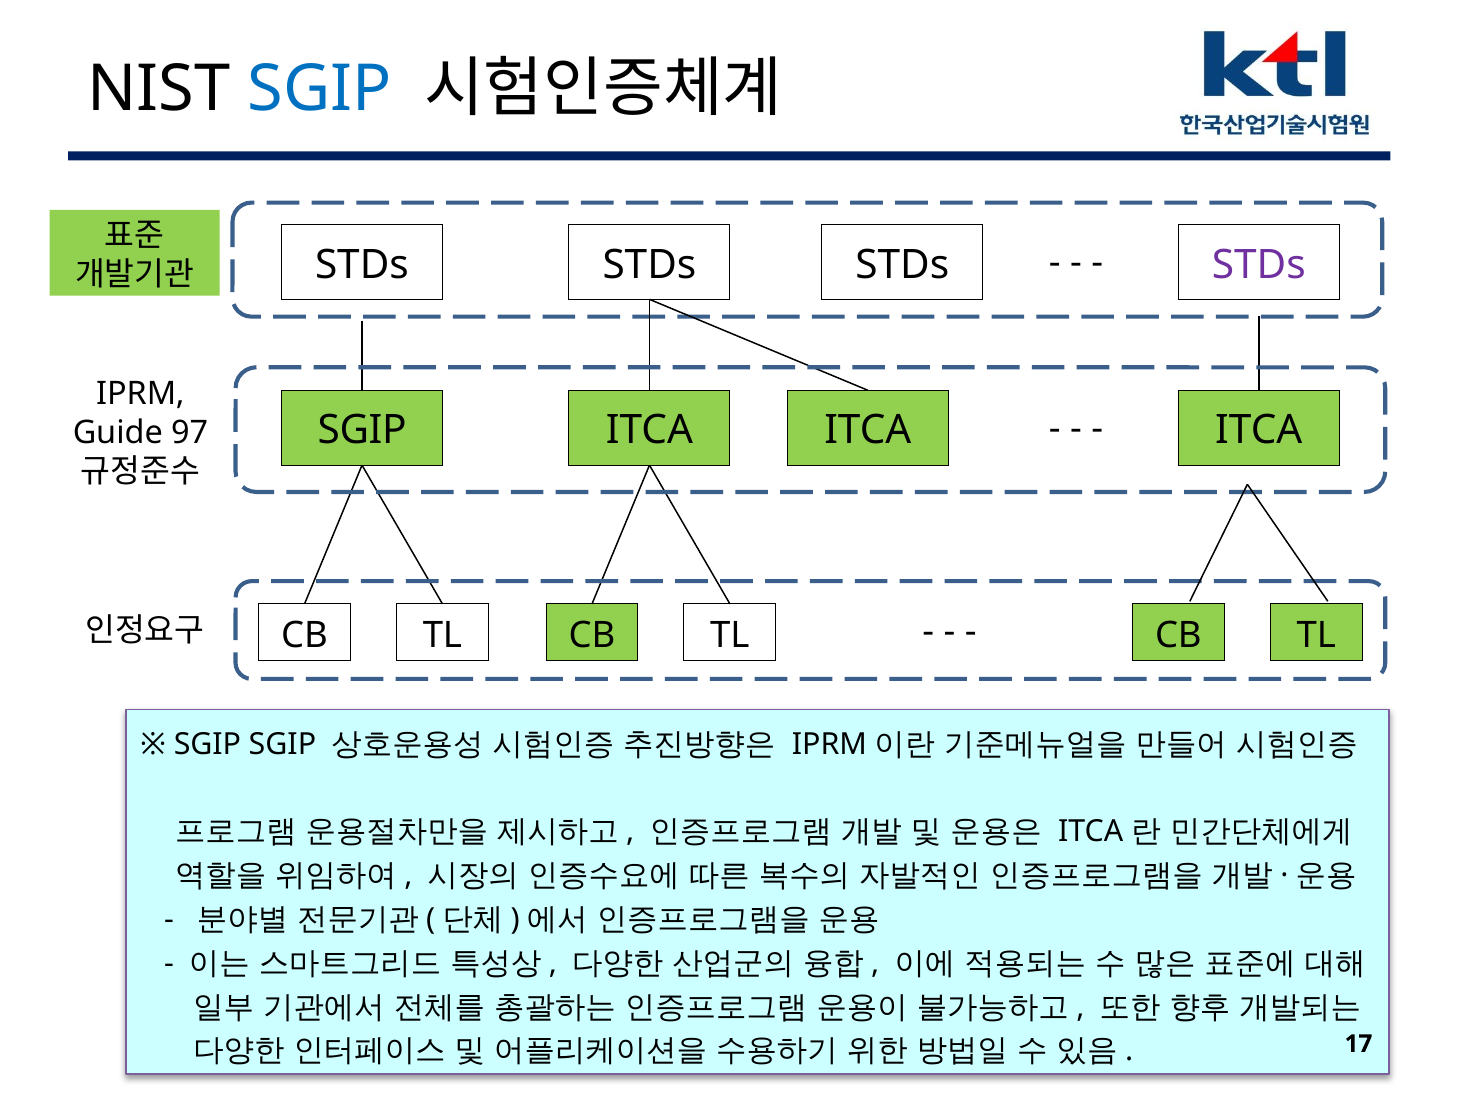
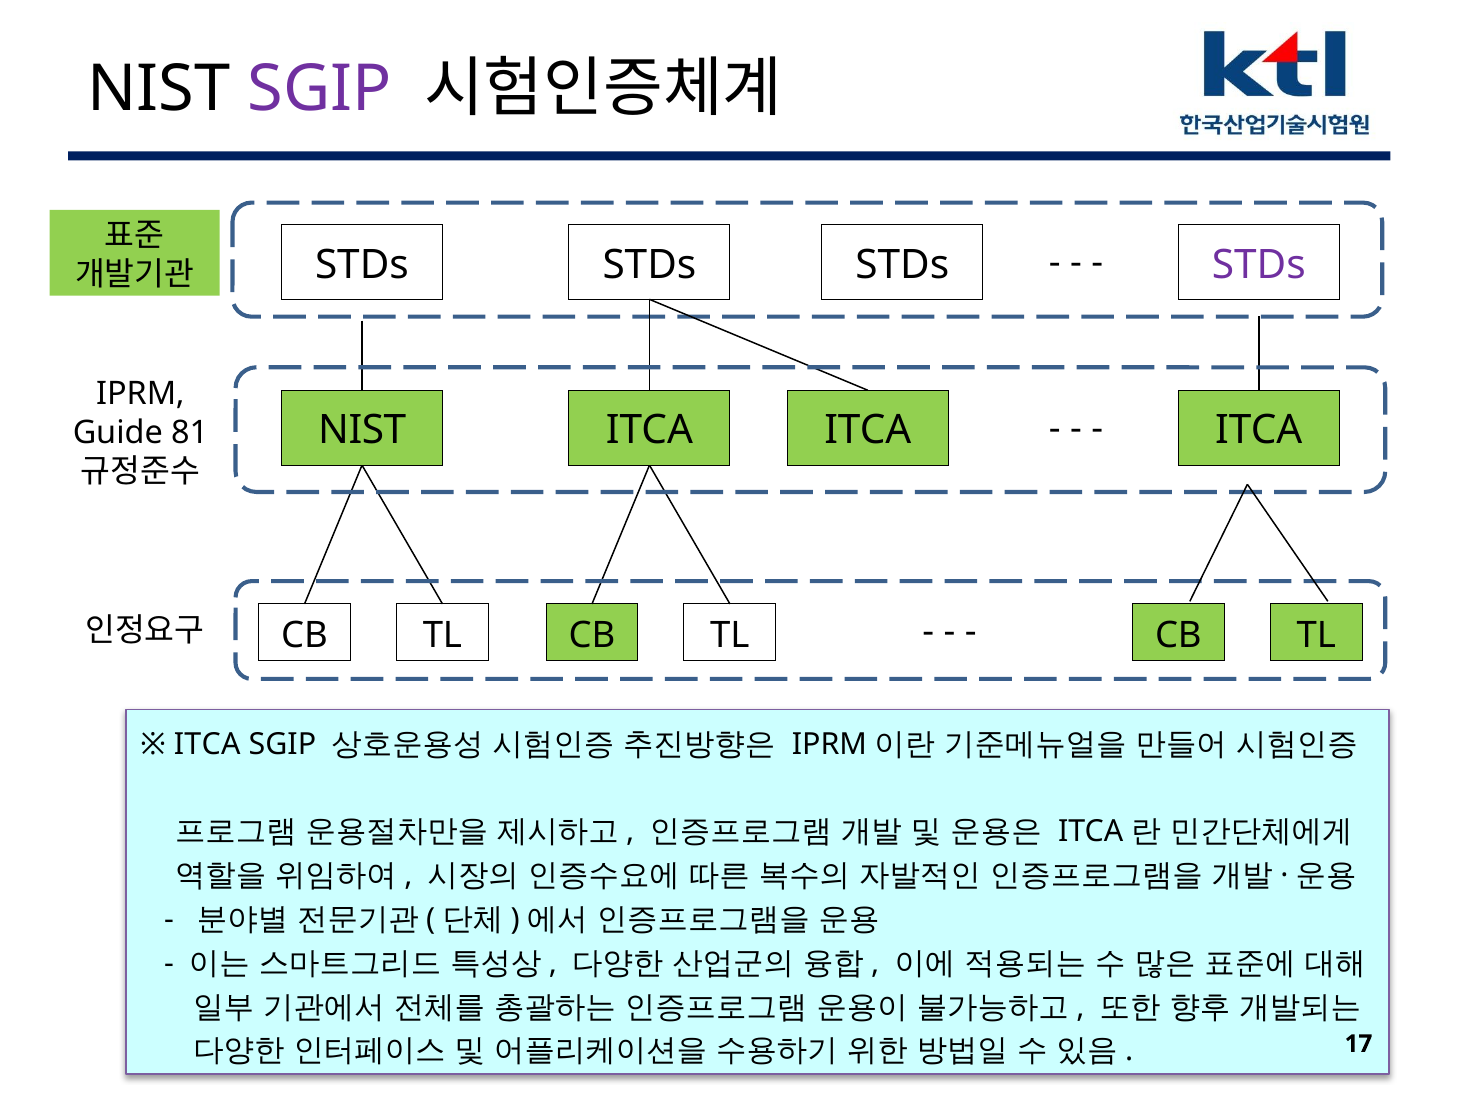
SGIP at (319, 90) colour: blue -> purple
SGIP at (362, 431): SGIP -> NIST
97: 97 -> 81
SGIP at (207, 744): SGIP -> ITCA
